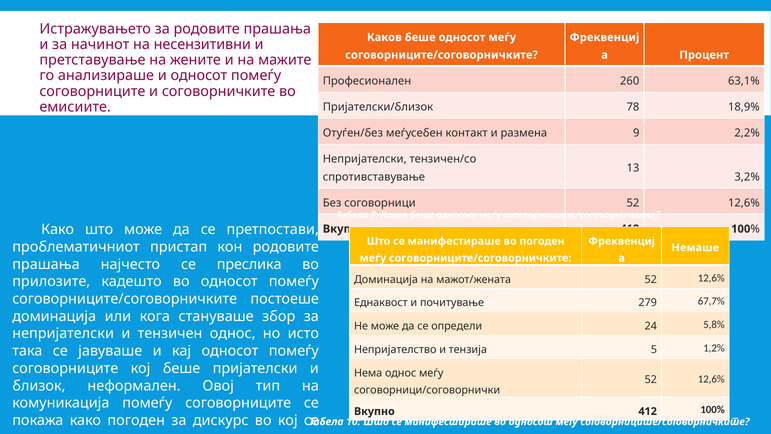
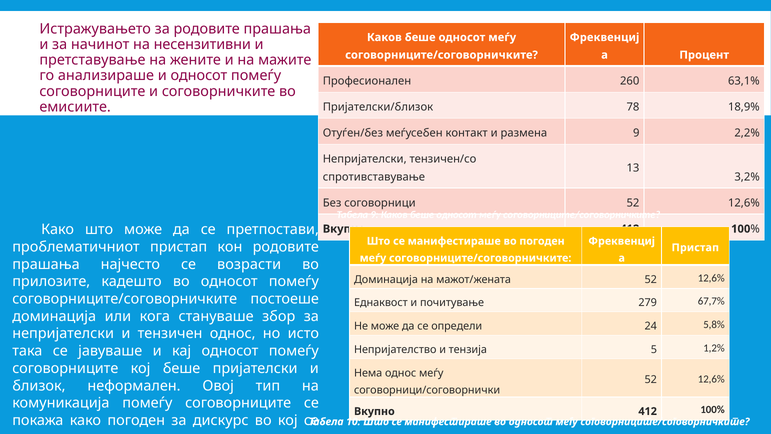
Немаше at (695, 247): Немаше -> Пристап
преслика: преслика -> возрасти
